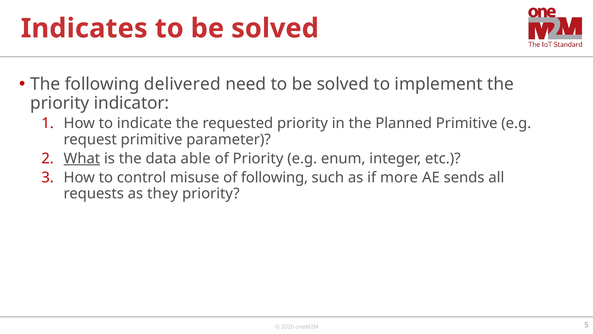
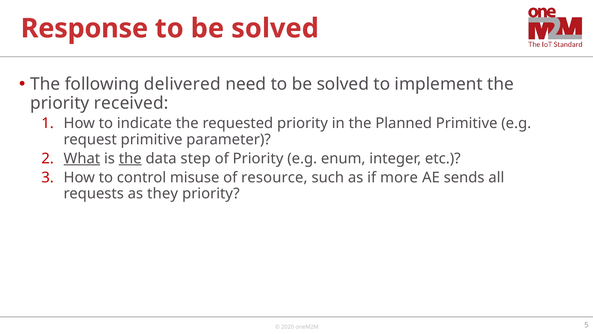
Indicates: Indicates -> Response
indicator: indicator -> received
the at (130, 158) underline: none -> present
able: able -> step
of following: following -> resource
